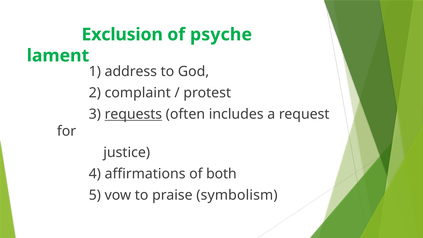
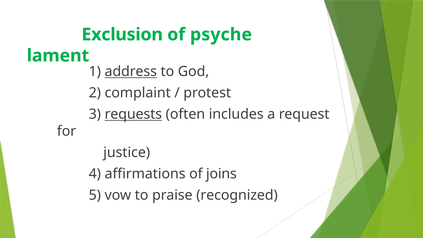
address underline: none -> present
both: both -> joins
symbolism: symbolism -> recognized
